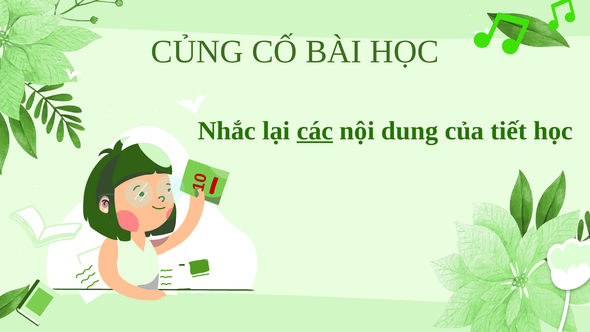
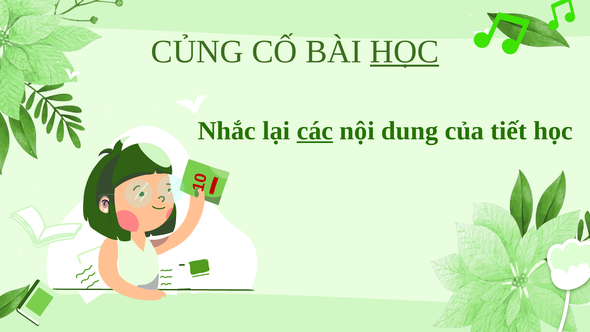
HỌC at (404, 52) underline: none -> present
